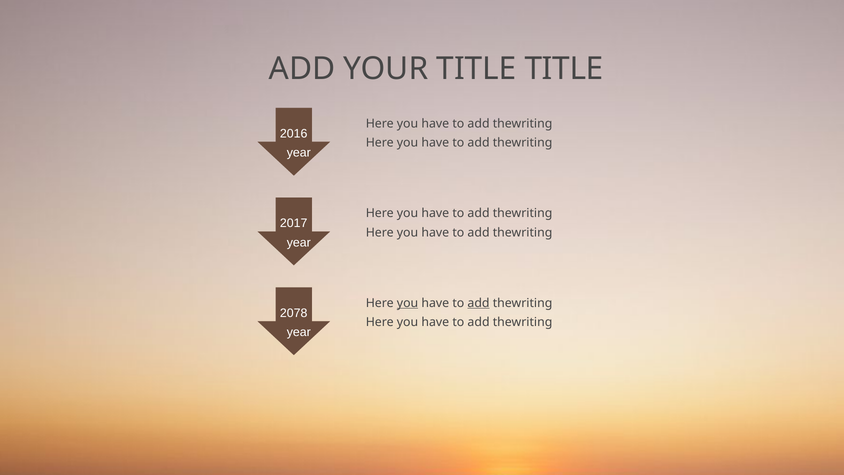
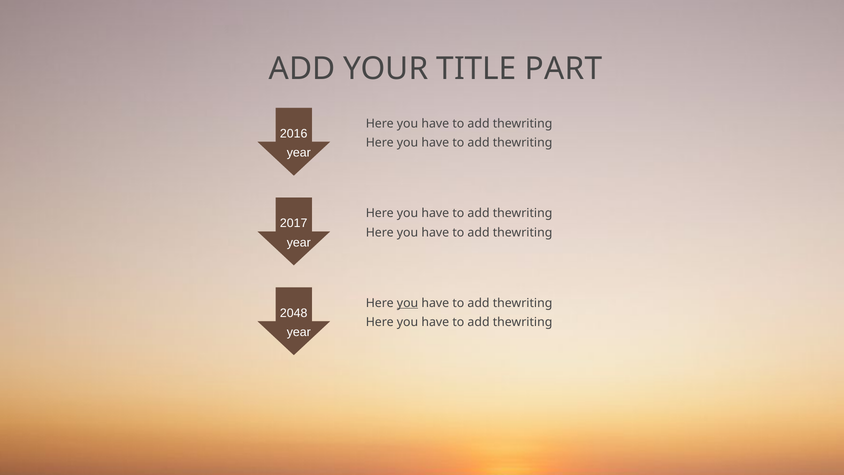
TITLE TITLE: TITLE -> PART
add at (479, 303) underline: present -> none
2078: 2078 -> 2048
